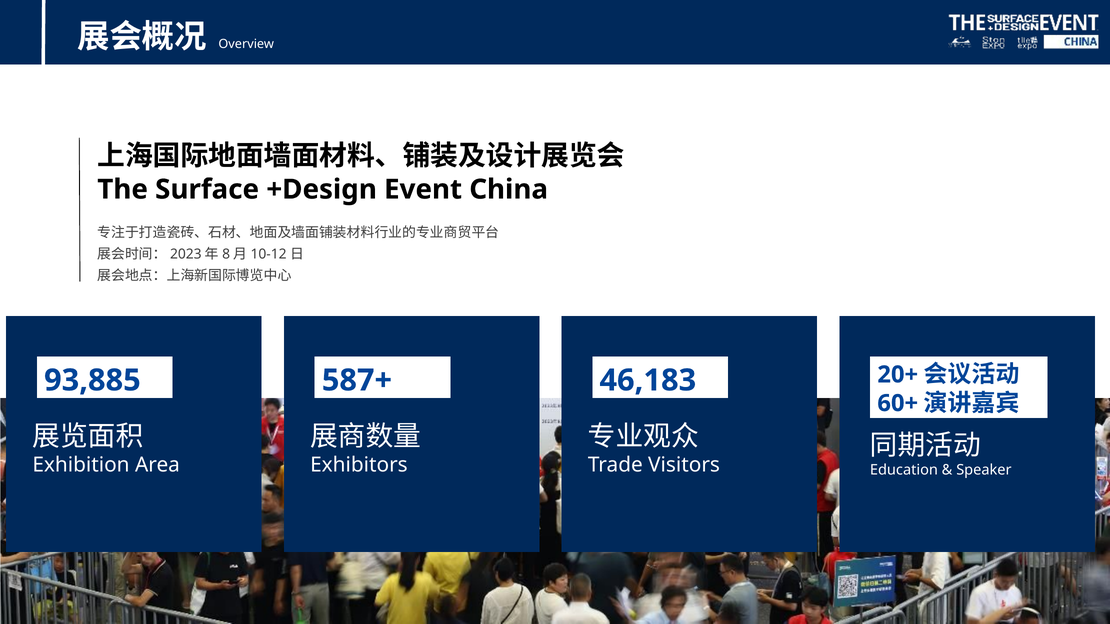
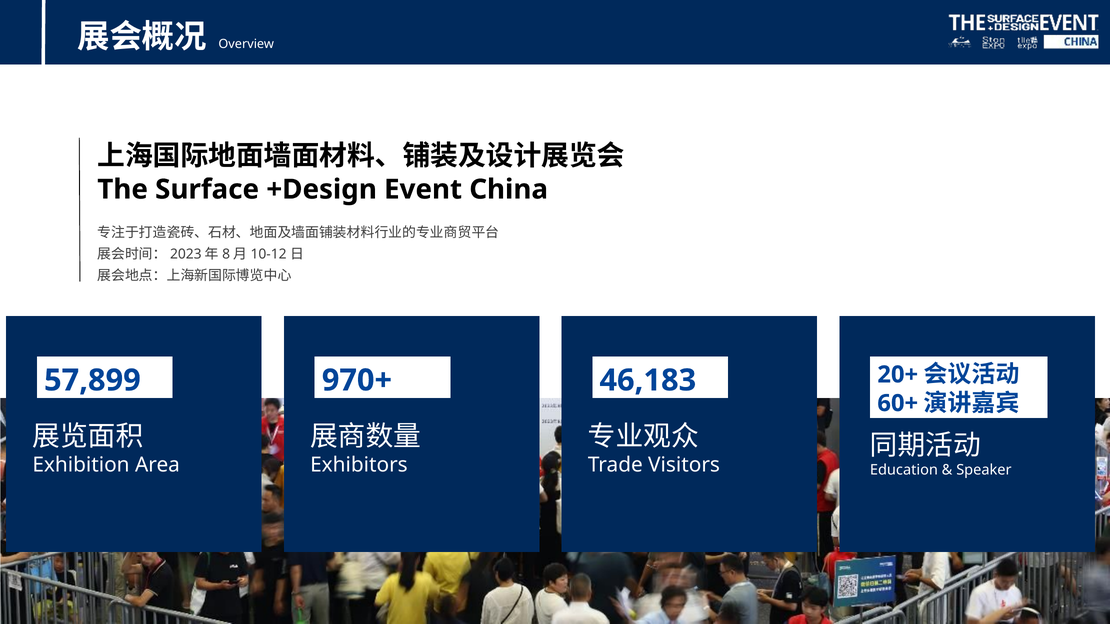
93,885: 93,885 -> 57,899
587+: 587+ -> 970+
